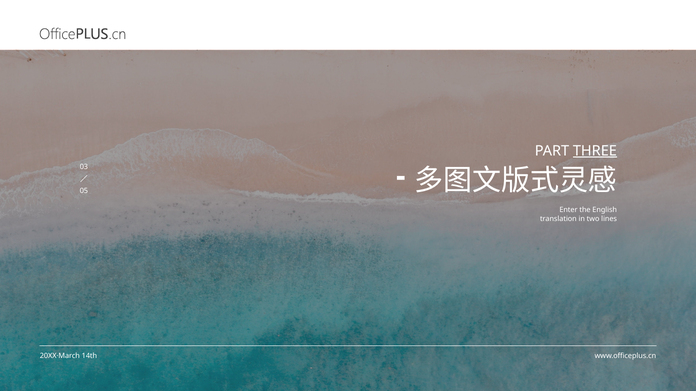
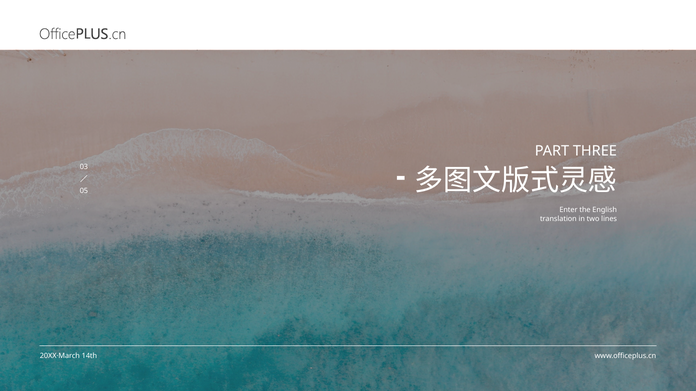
THREE underline: present -> none
